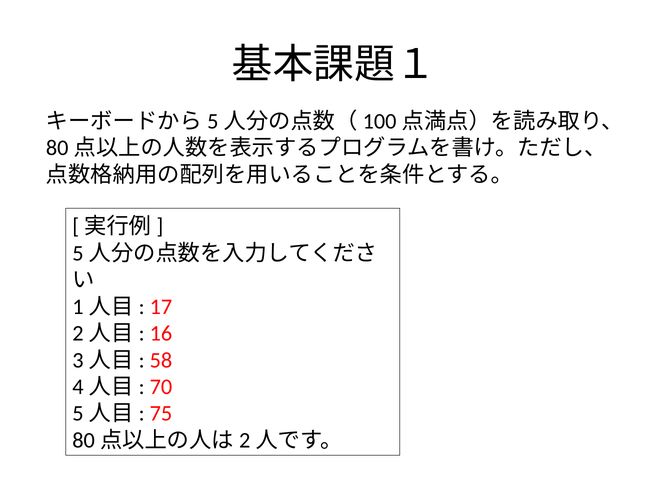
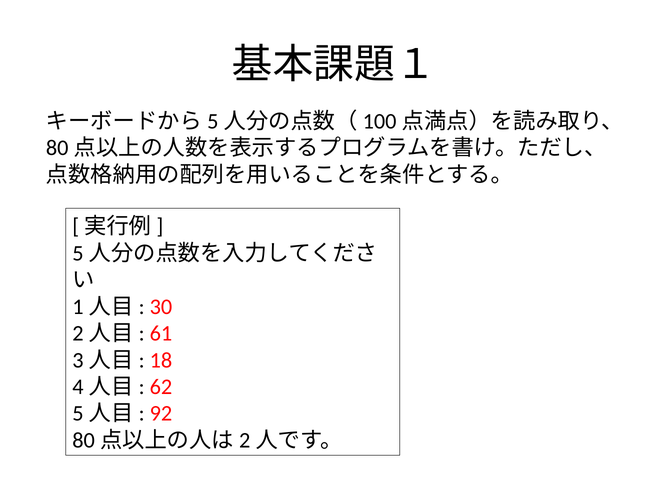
17: 17 -> 30
16: 16 -> 61
58: 58 -> 18
70: 70 -> 62
75: 75 -> 92
